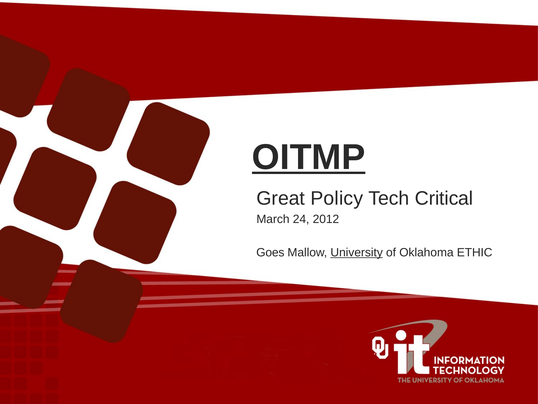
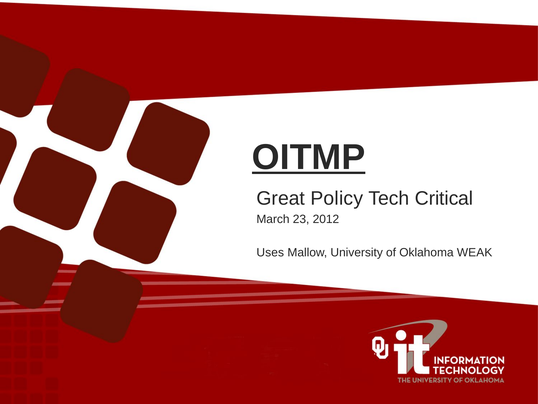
24: 24 -> 23
Goes: Goes -> Uses
University underline: present -> none
ETHIC: ETHIC -> WEAK
